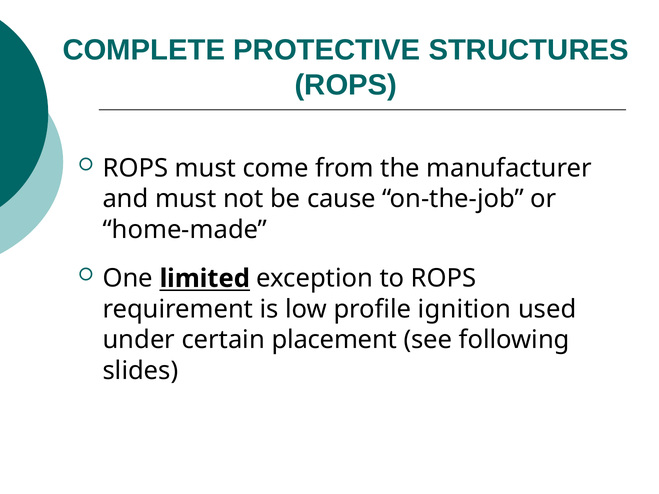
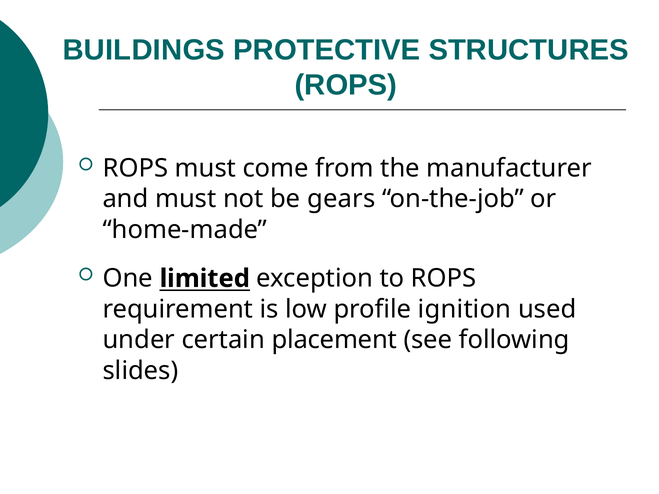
COMPLETE: COMPLETE -> BUILDINGS
cause: cause -> gears
